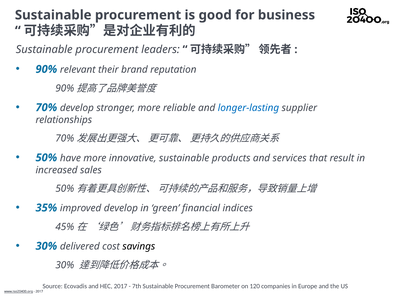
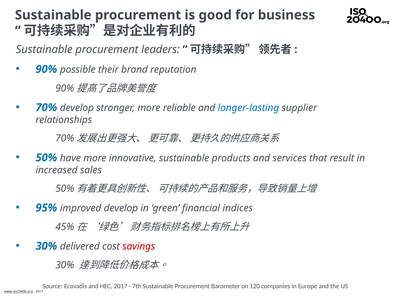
relevant: relevant -> possible
35%: 35% -> 95%
savings colour: black -> red
